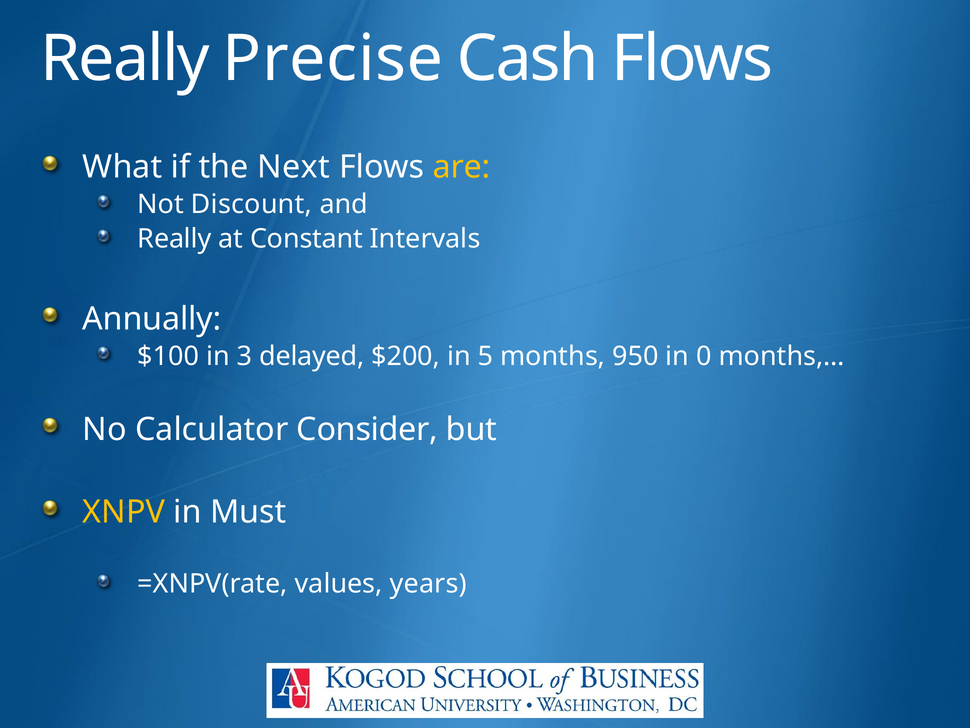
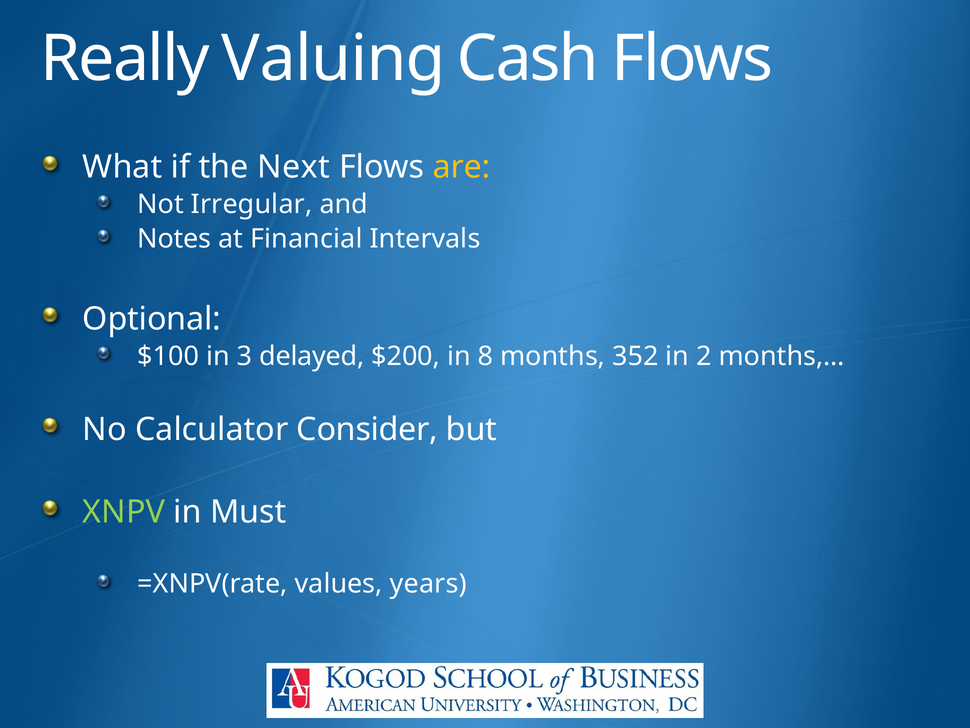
Precise: Precise -> Valuing
Discount: Discount -> Irregular
Really at (174, 239): Really -> Notes
Constant: Constant -> Financial
Annually: Annually -> Optional
5: 5 -> 8
950: 950 -> 352
0: 0 -> 2
XNPV colour: yellow -> light green
